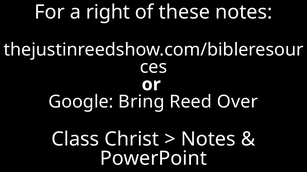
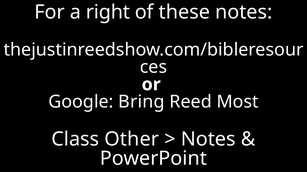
Over: Over -> Most
Christ: Christ -> Other
